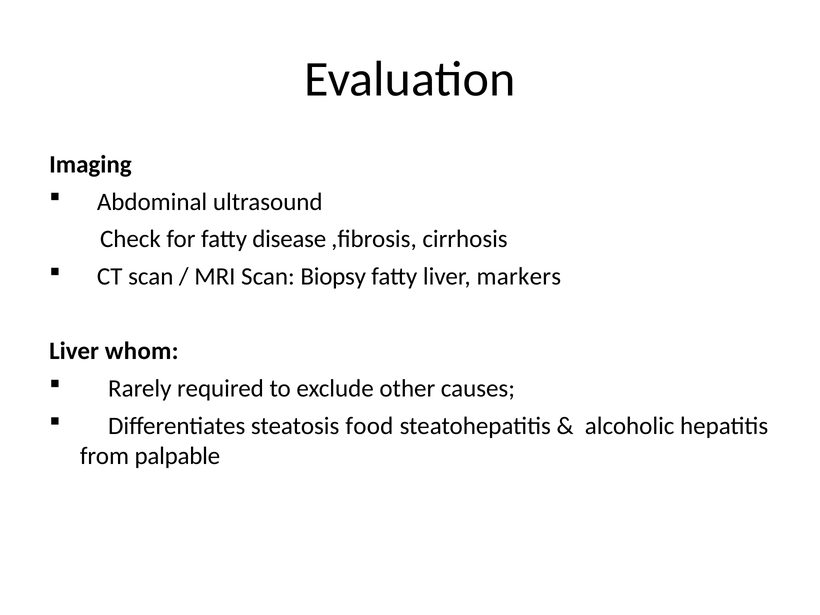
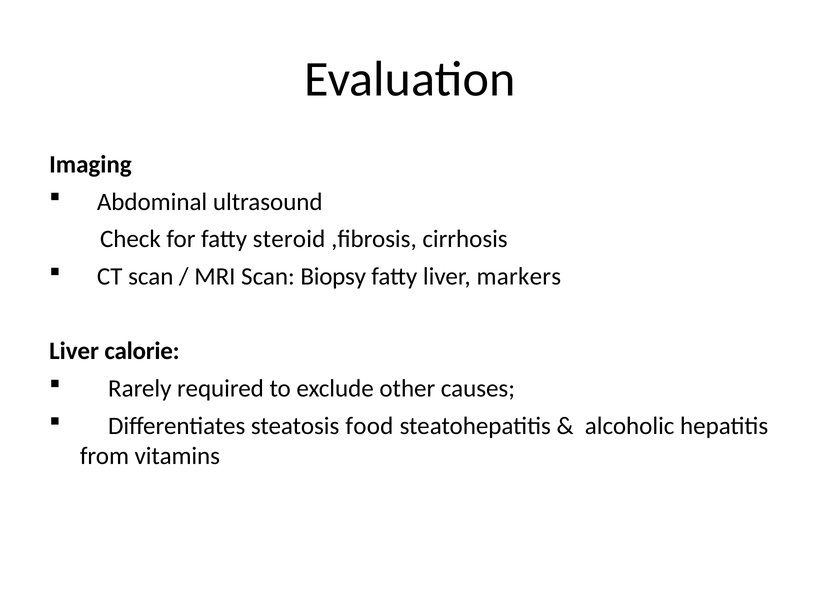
disease: disease -> steroid
whom: whom -> calorie
palpable: palpable -> vitamins
